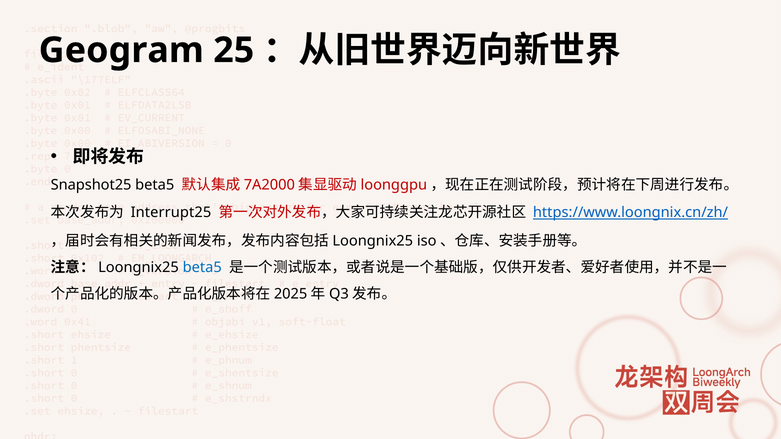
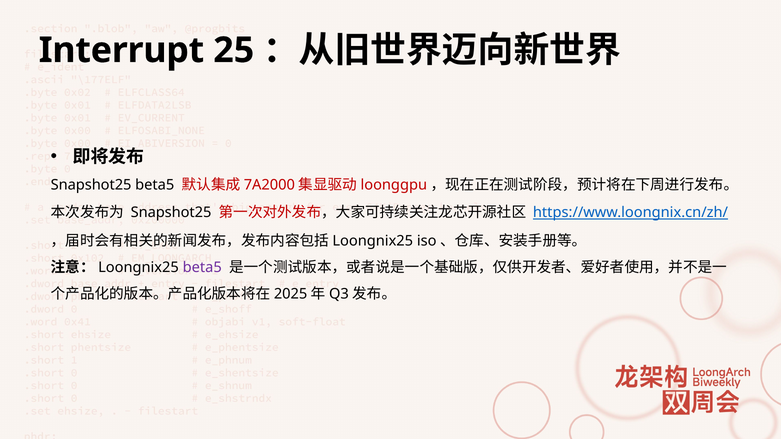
Geogram: Geogram -> Interrupt
Interrupt25 at (171, 213): Interrupt25 -> Snapshot25
beta5 at (202, 268) colour: blue -> purple
